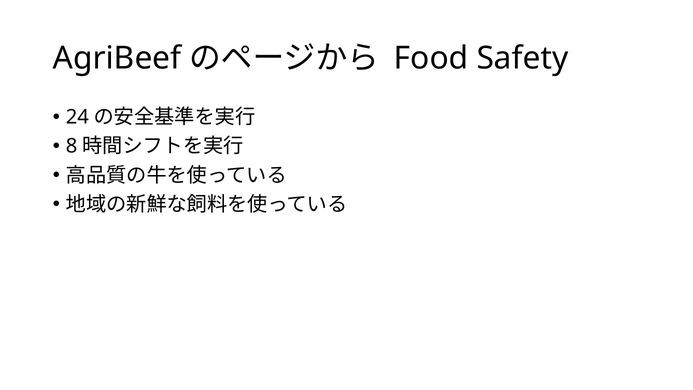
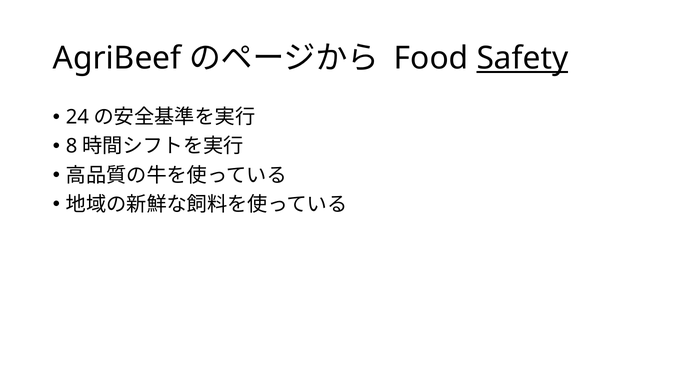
Safety underline: none -> present
